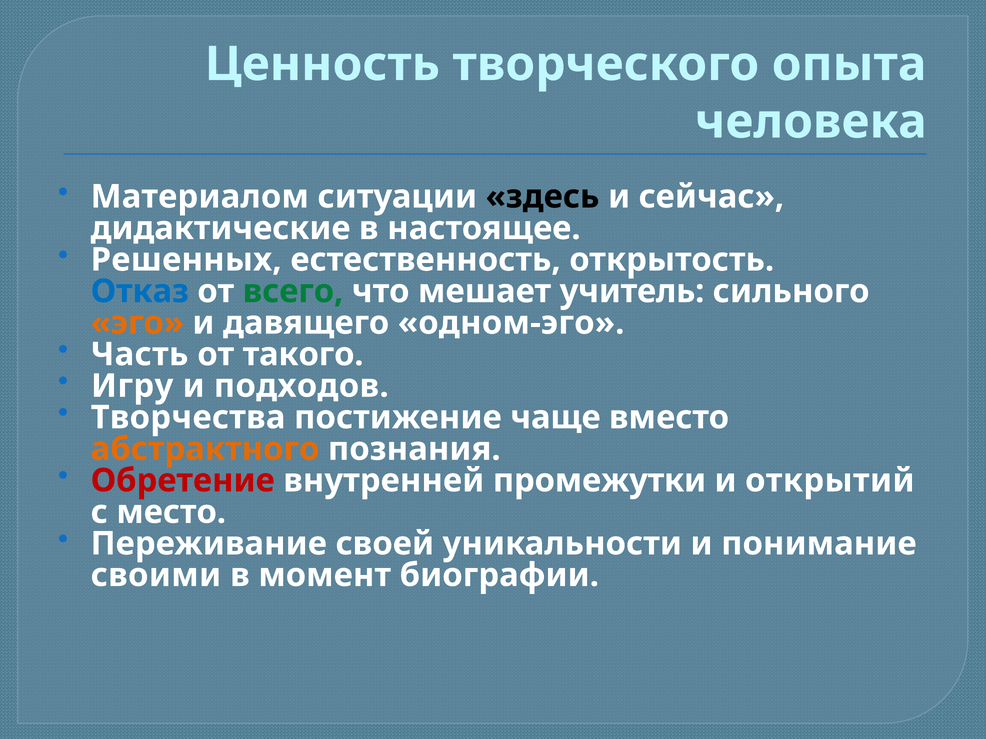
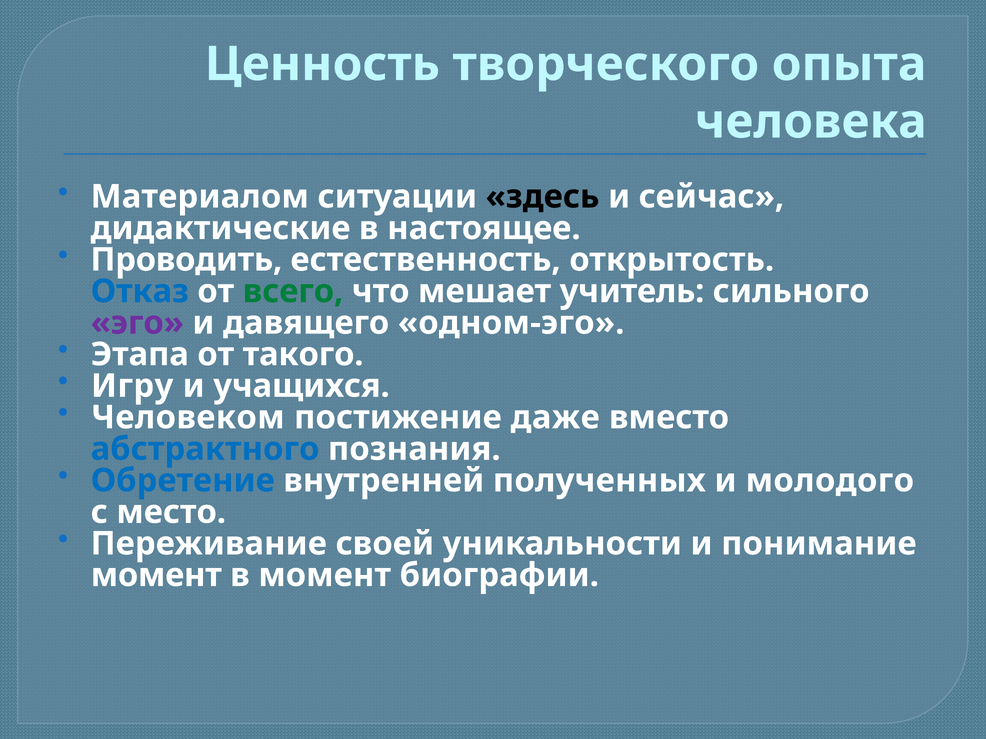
Решенных: Решенных -> Проводить
эго colour: orange -> purple
Часть: Часть -> Этапа
подходов: подходов -> учащихся
Творчества: Творчества -> Человеком
чаще: чаще -> даже
абстрактного colour: orange -> blue
Обретение colour: red -> blue
промежутки: промежутки -> полученных
открытий: открытий -> молодого
своими at (156, 576): своими -> момент
